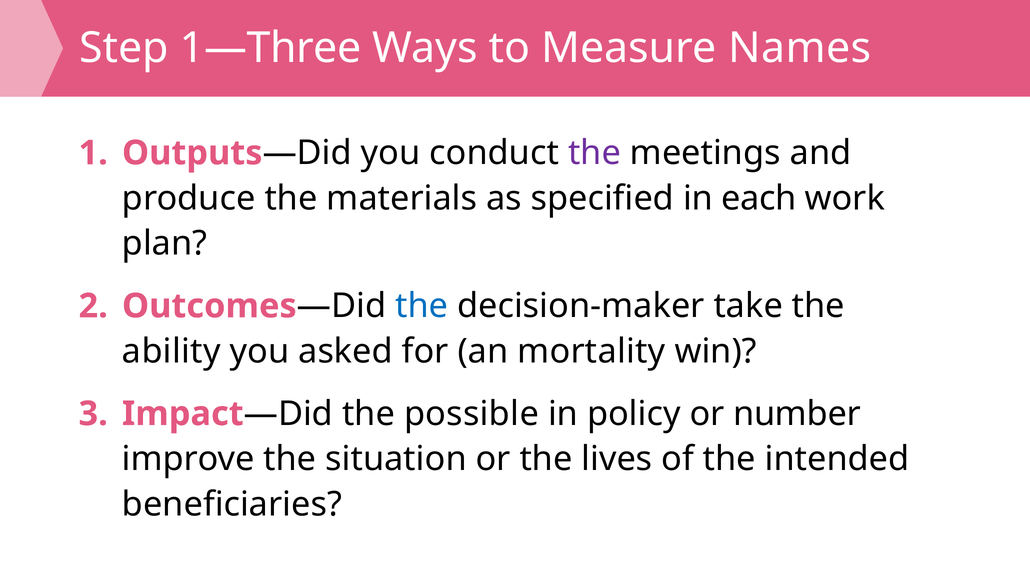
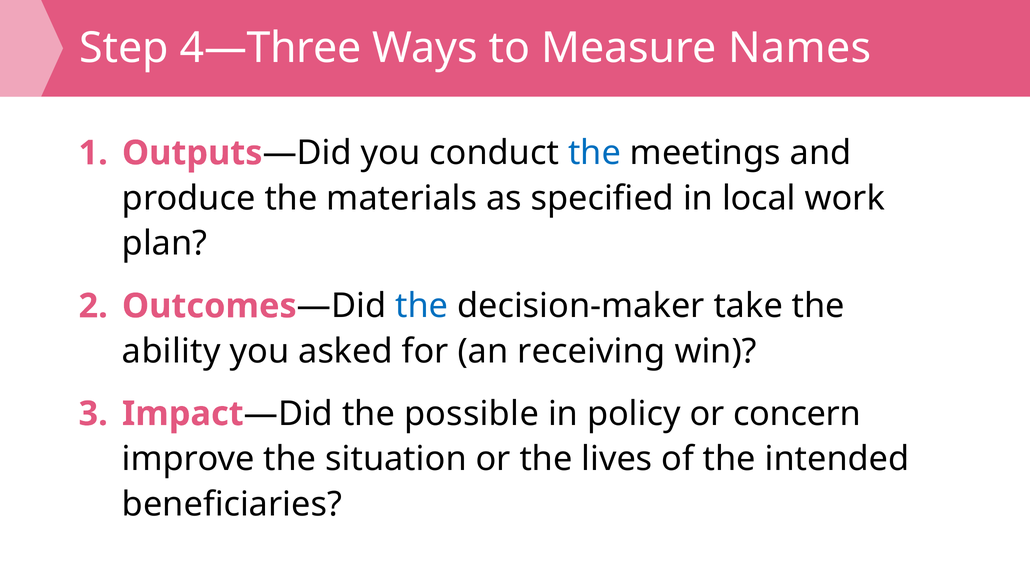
1—Three: 1—Three -> 4—Three
the at (595, 153) colour: purple -> blue
each: each -> local
mortality: mortality -> receiving
number: number -> concern
